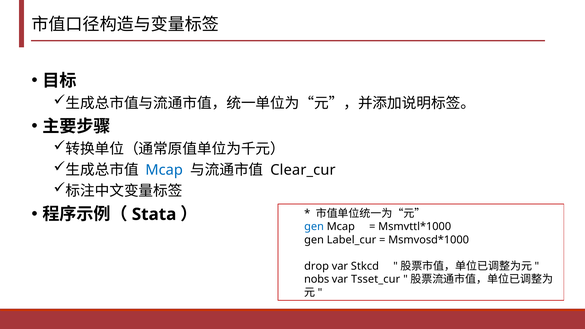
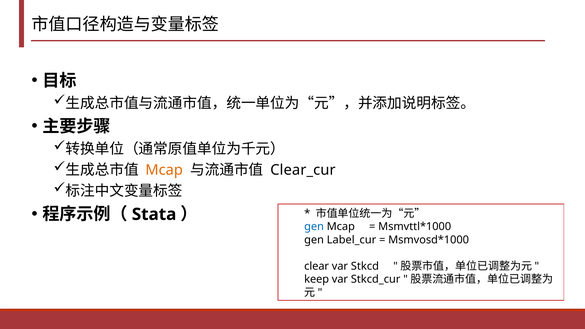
Mcap at (164, 170) colour: blue -> orange
drop: drop -> clear
nobs: nobs -> keep
Tsset_cur: Tsset_cur -> Stkcd_cur
